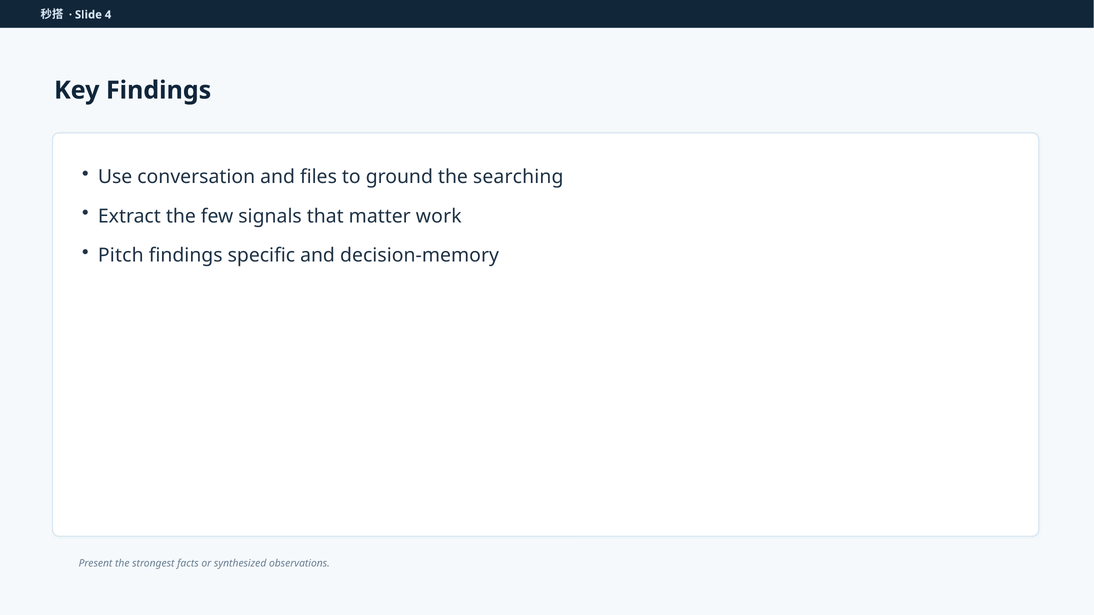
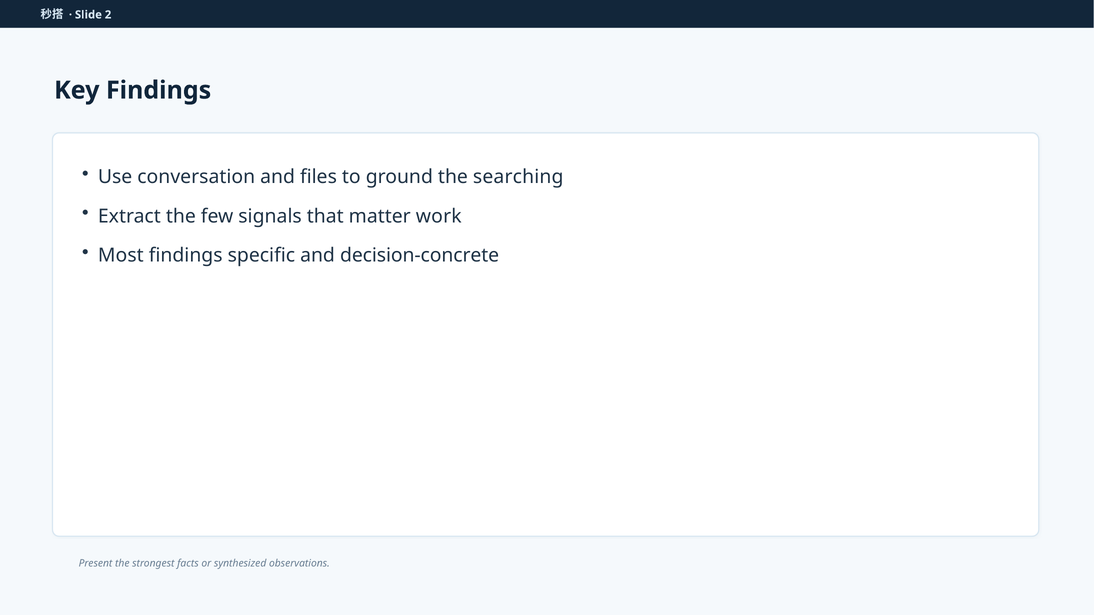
4: 4 -> 2
Pitch: Pitch -> Most
decision-memory: decision-memory -> decision-concrete
